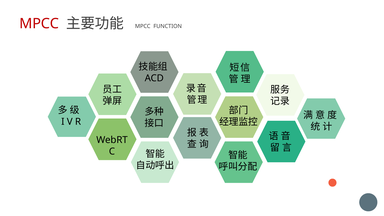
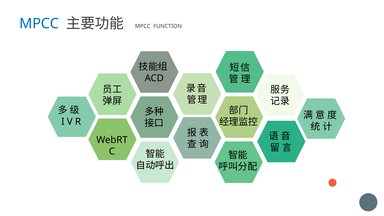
MPCC at (39, 24) colour: red -> blue
